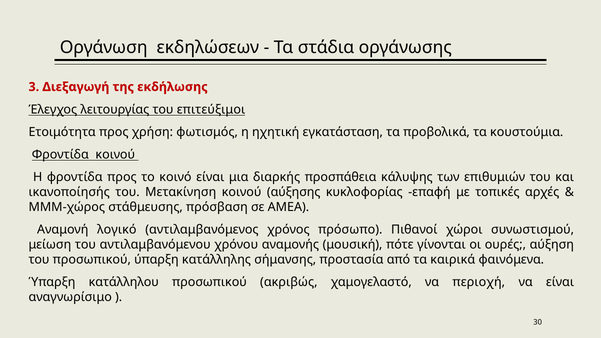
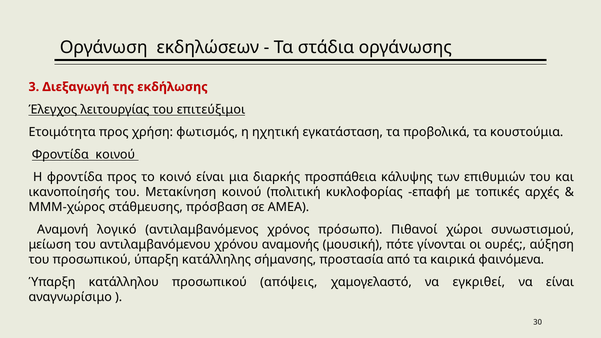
αύξησης: αύξησης -> πολιτική
ακριβώς: ακριβώς -> απόψεις
περιοχή: περιοχή -> εγκριθεί
